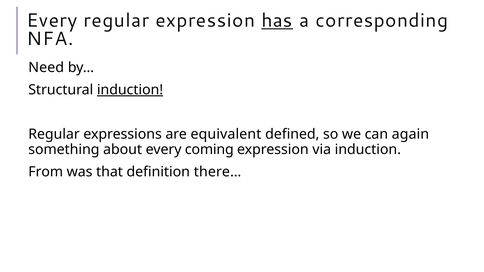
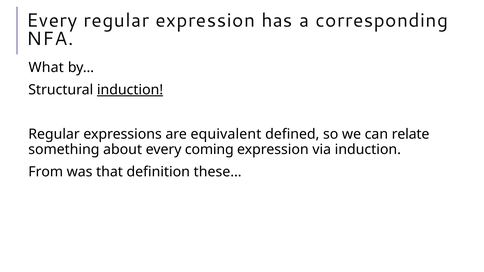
has underline: present -> none
Need: Need -> What
again: again -> relate
there…: there… -> these…
